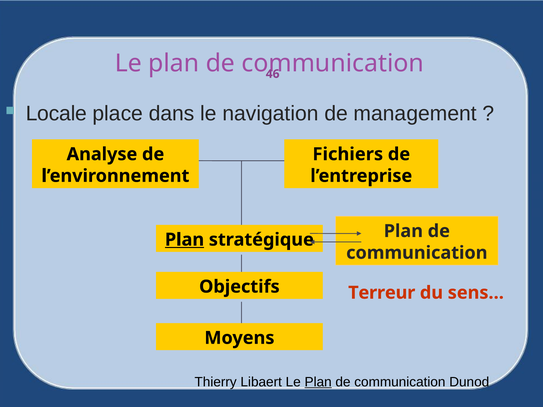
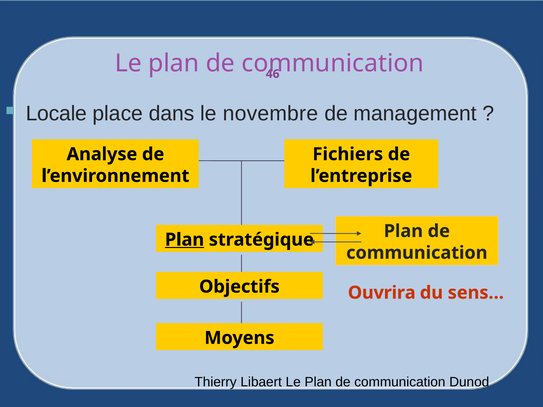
navigation: navigation -> novembre
Terreur: Terreur -> Ouvrira
Plan at (318, 382) underline: present -> none
